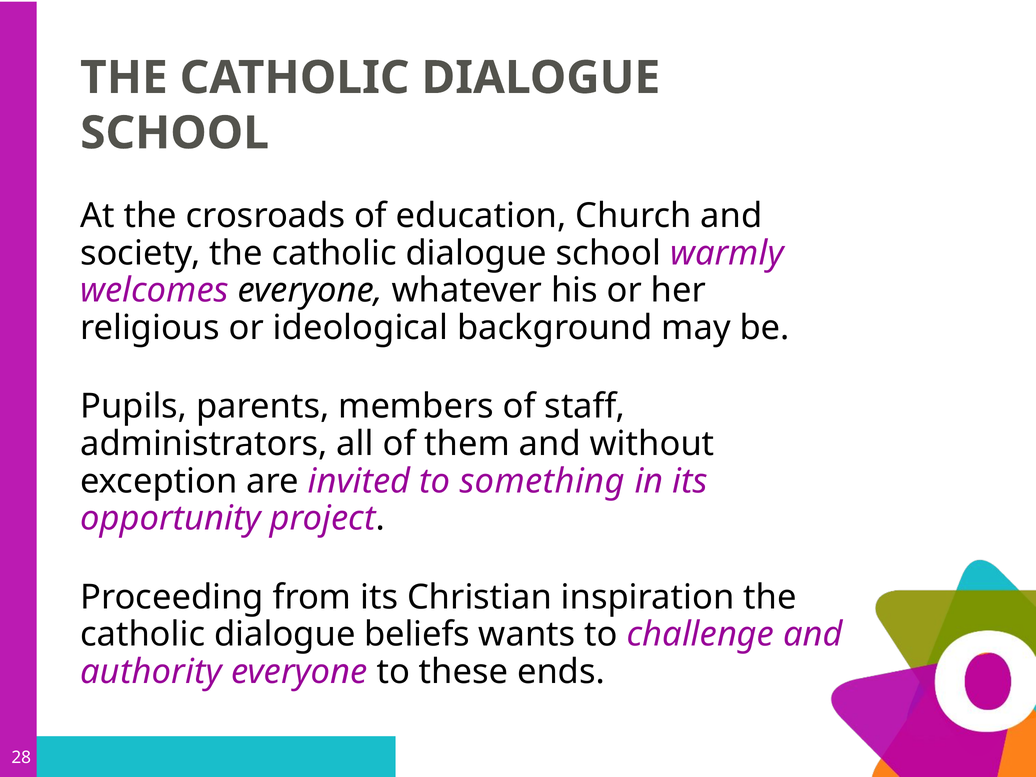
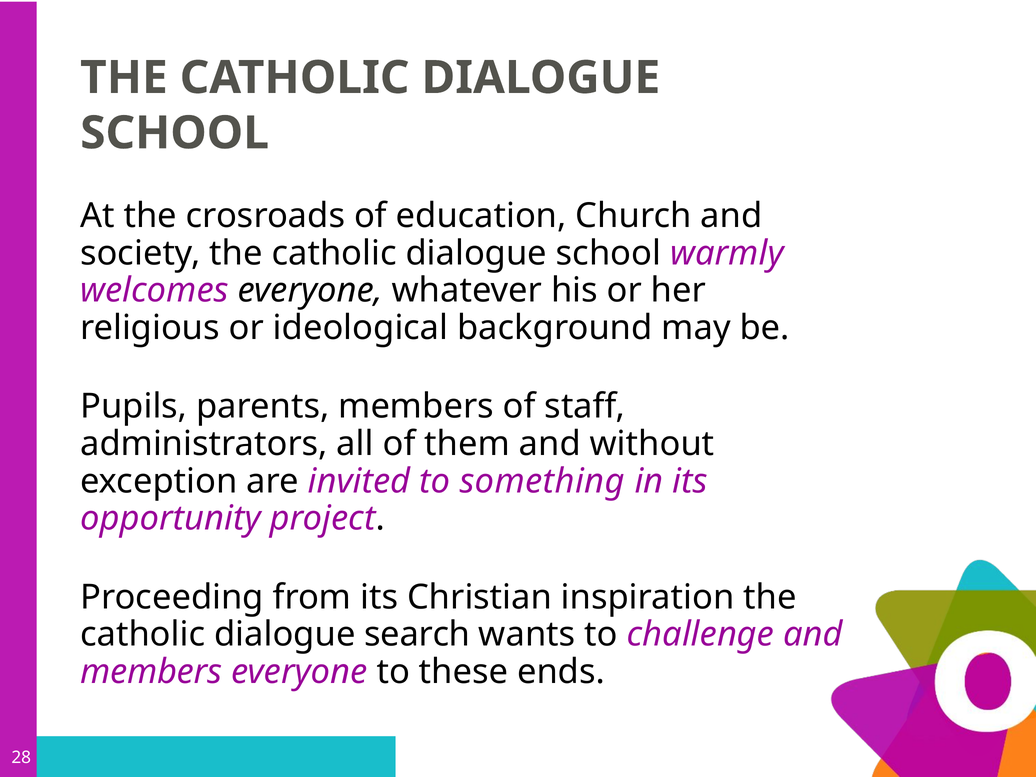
beliefs: beliefs -> search
authority at (151, 672): authority -> members
